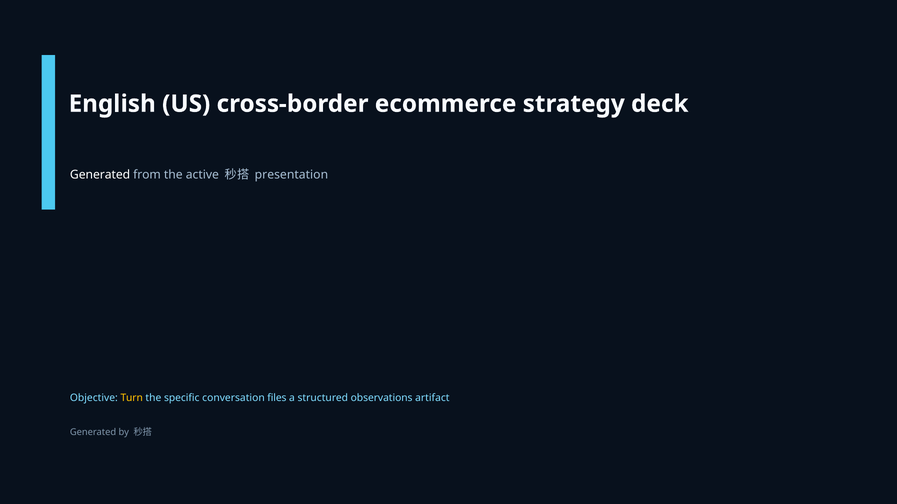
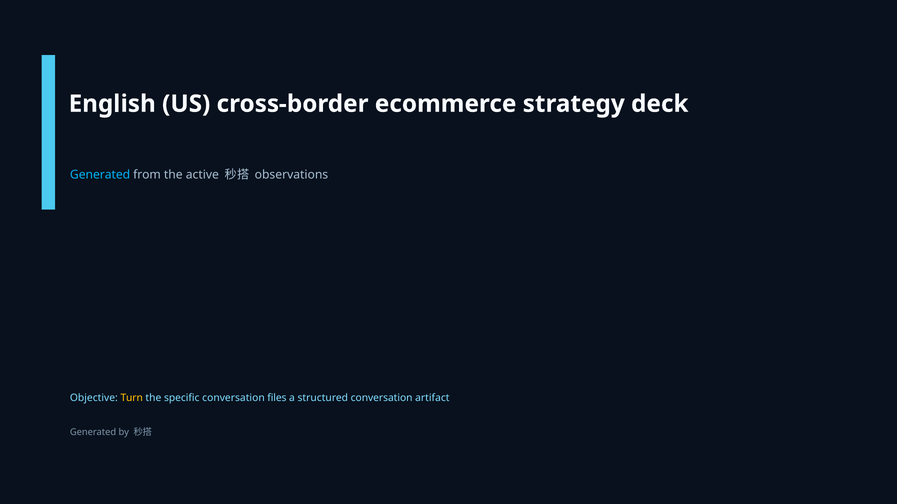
Generated at (100, 175) colour: white -> light blue
presentation: presentation -> observations
structured observations: observations -> conversation
